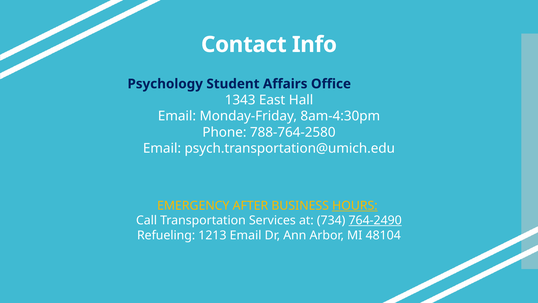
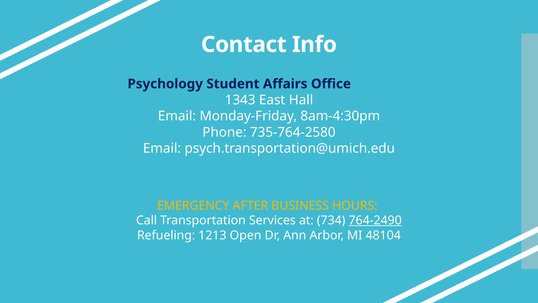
788-764-2580: 788-764-2580 -> 735-764-2580
HOURS underline: present -> none
1213 Email: Email -> Open
